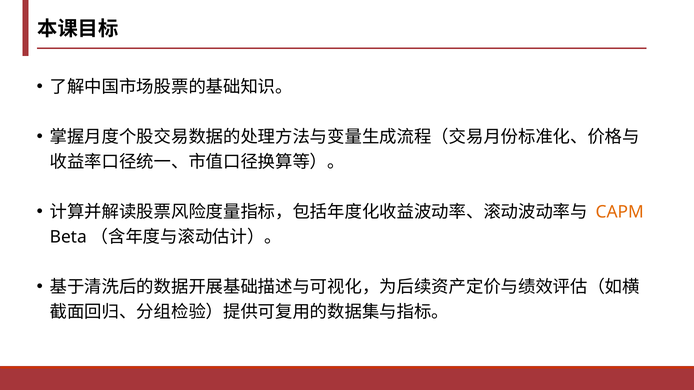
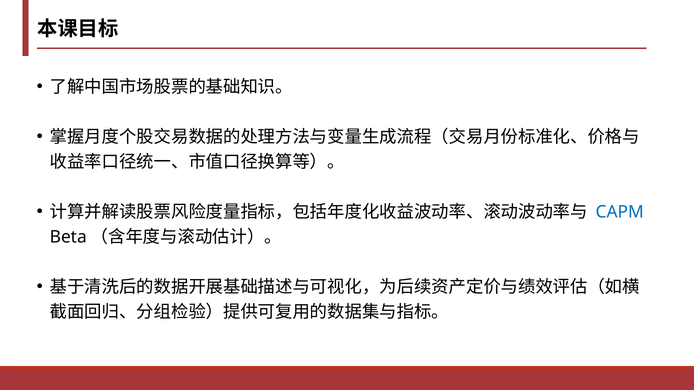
CAPM colour: orange -> blue
